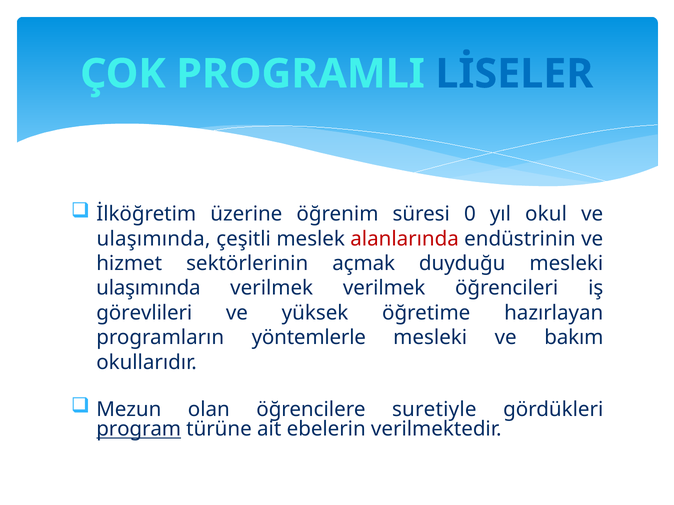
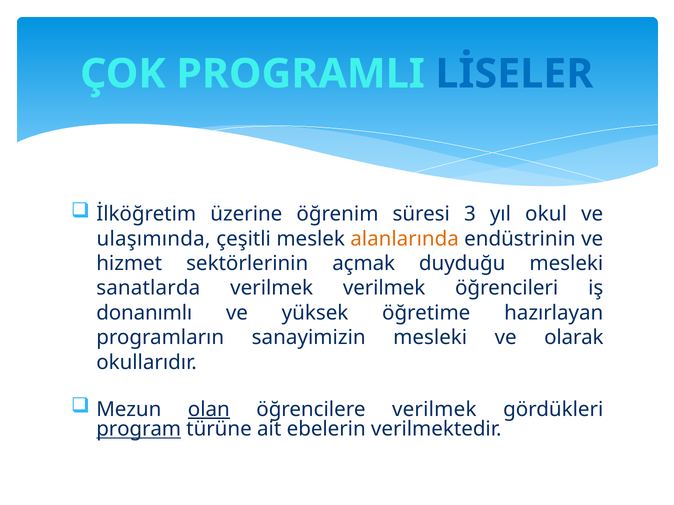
0: 0 -> 3
alanlarında colour: red -> orange
ulaşımında at (148, 288): ulaşımında -> sanatlarda
görevlileri: görevlileri -> donanımlı
yöntemlerle: yöntemlerle -> sanayimizin
bakım: bakım -> olarak
olan underline: none -> present
öğrencilere suretiyle: suretiyle -> verilmek
